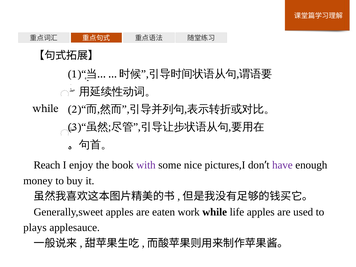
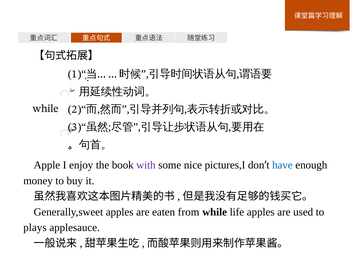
Reach: Reach -> Apple
have colour: purple -> blue
work: work -> from
